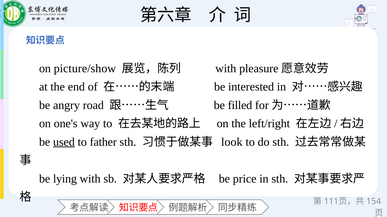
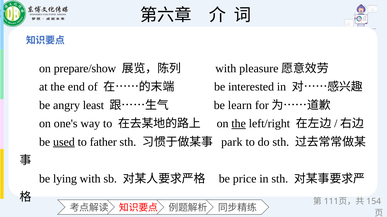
picture/show: picture/show -> prepare/show
road: road -> least
filled: filled -> learn
the at (239, 124) underline: none -> present
look: look -> park
